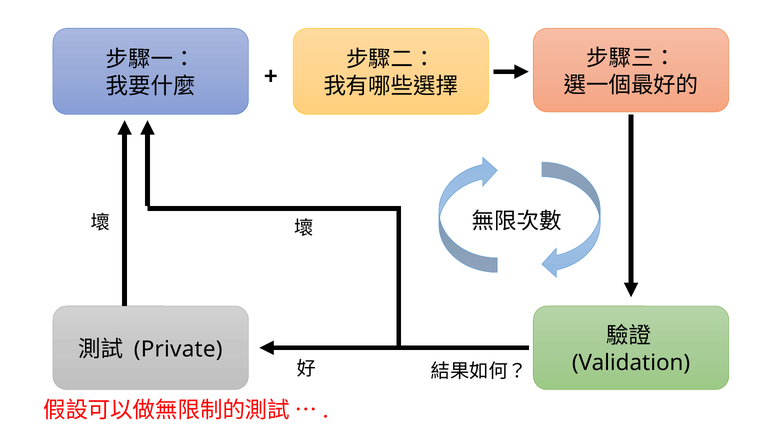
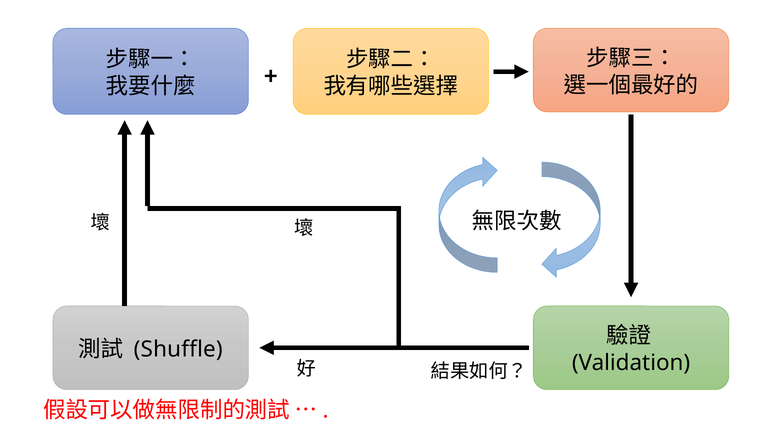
Private: Private -> Shuffle
